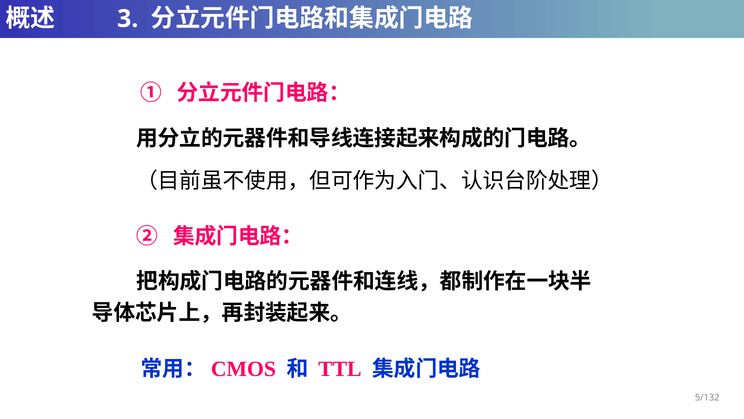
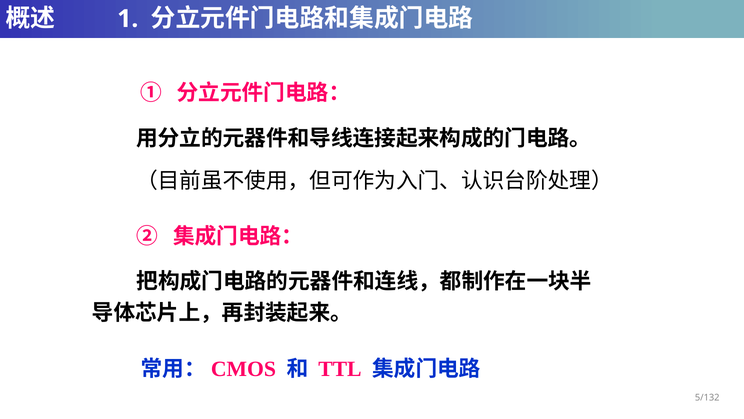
3: 3 -> 1
